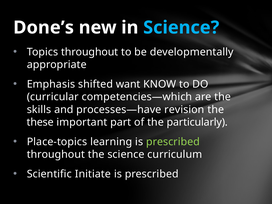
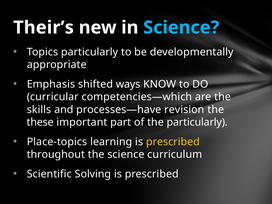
Done’s: Done’s -> Their’s
Topics throughout: throughout -> particularly
want: want -> ways
prescribed at (173, 142) colour: light green -> yellow
Initiate: Initiate -> Solving
